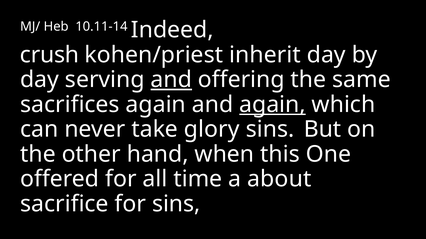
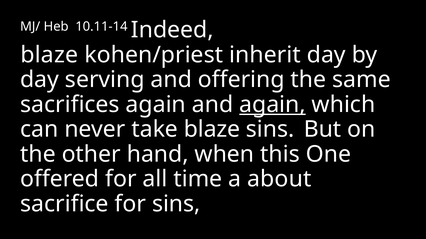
crush at (50, 55): crush -> blaze
and at (171, 80) underline: present -> none
take glory: glory -> blaze
